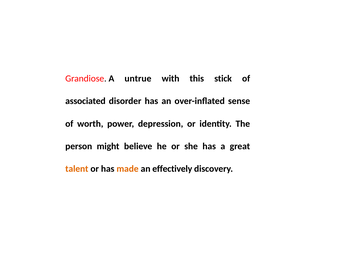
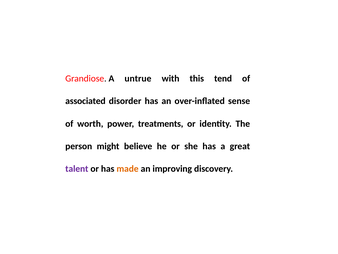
stick: stick -> tend
depression: depression -> treatments
talent colour: orange -> purple
effectively: effectively -> improving
